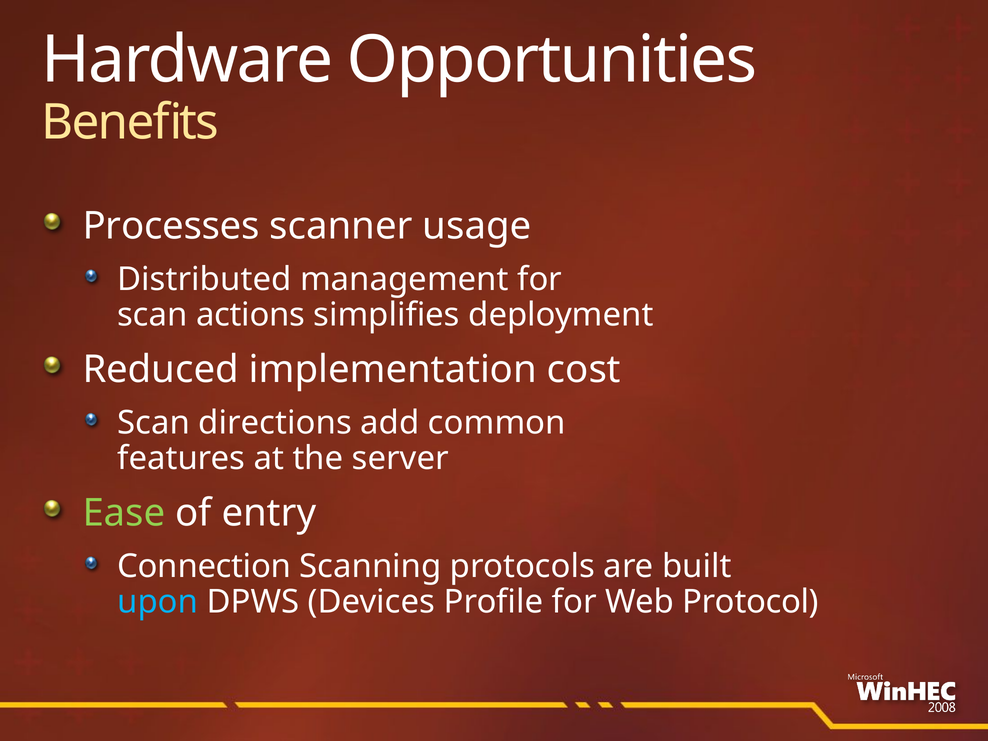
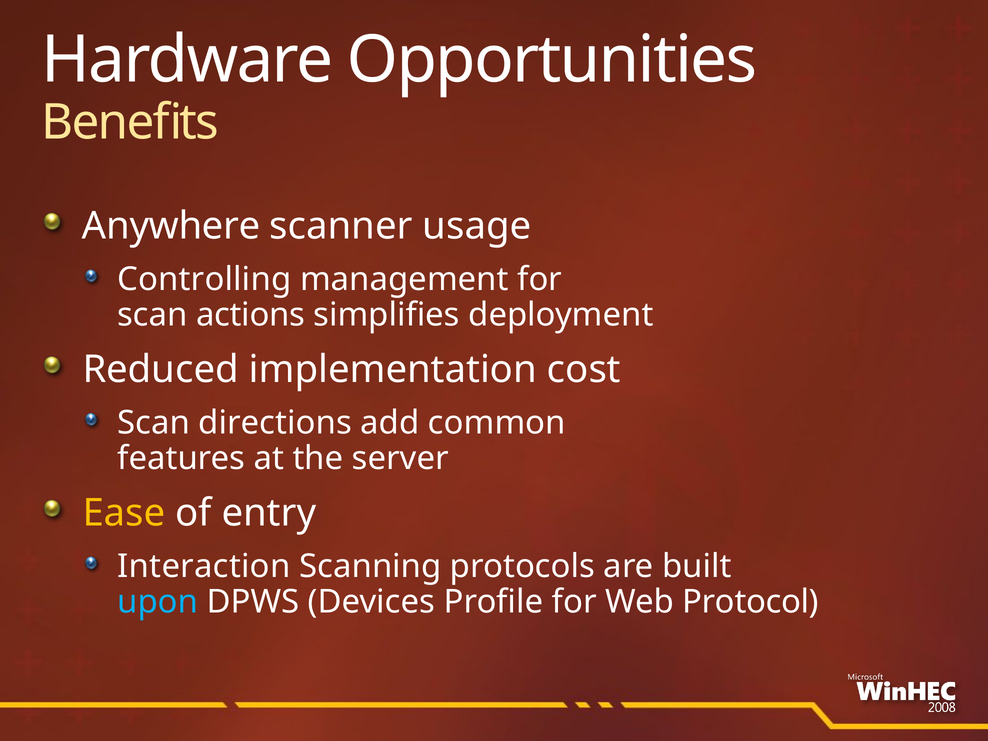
Processes: Processes -> Anywhere
Distributed: Distributed -> Controlling
Ease colour: light green -> yellow
Connection: Connection -> Interaction
